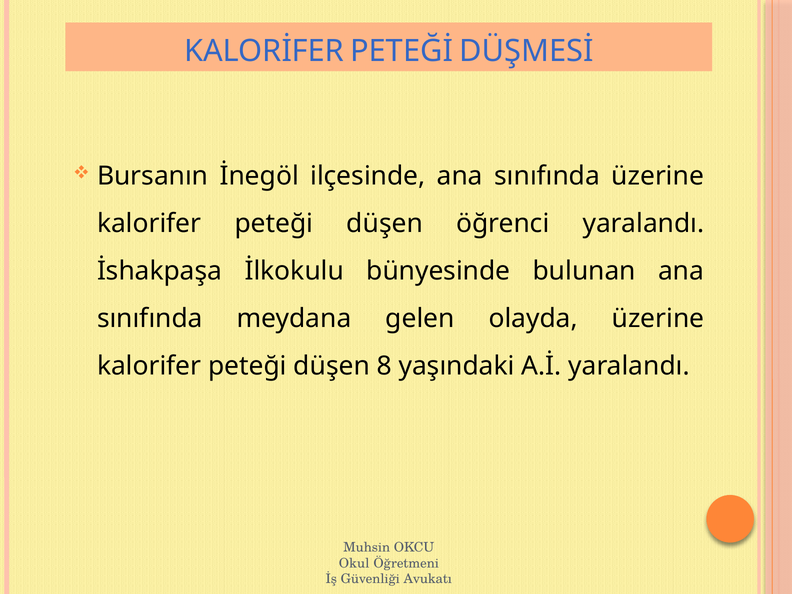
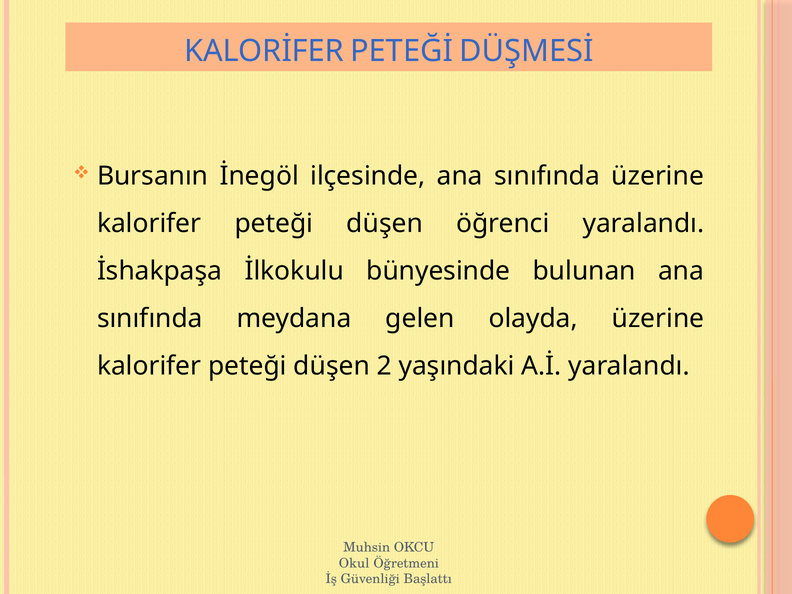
8: 8 -> 2
Avukatı: Avukatı -> Başlattı
